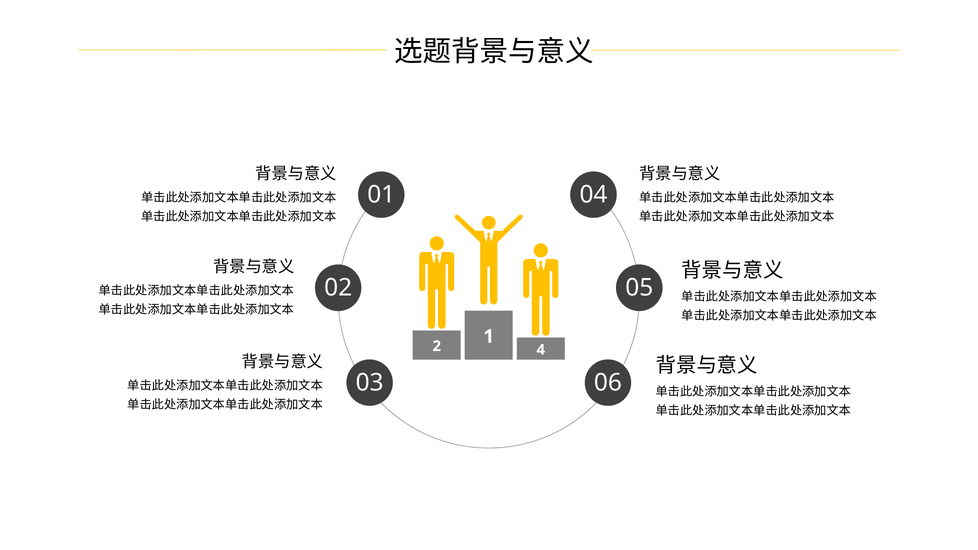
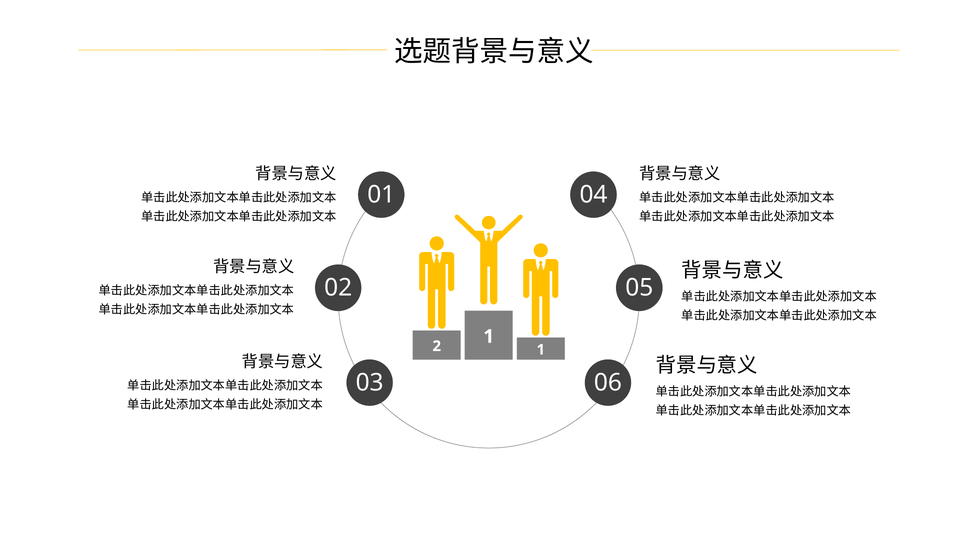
2 4: 4 -> 1
